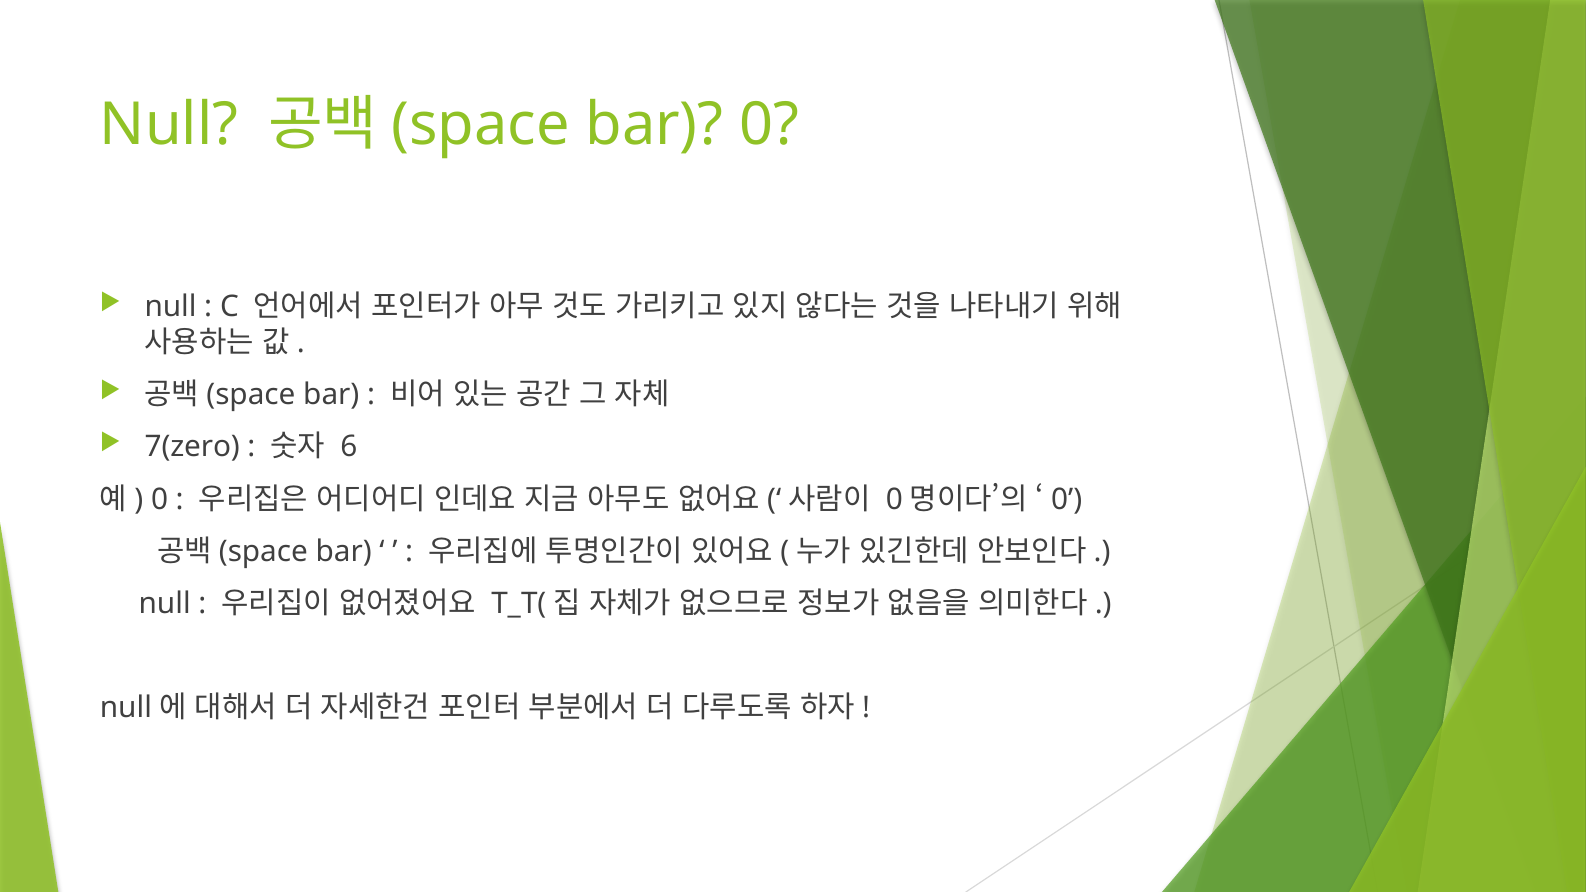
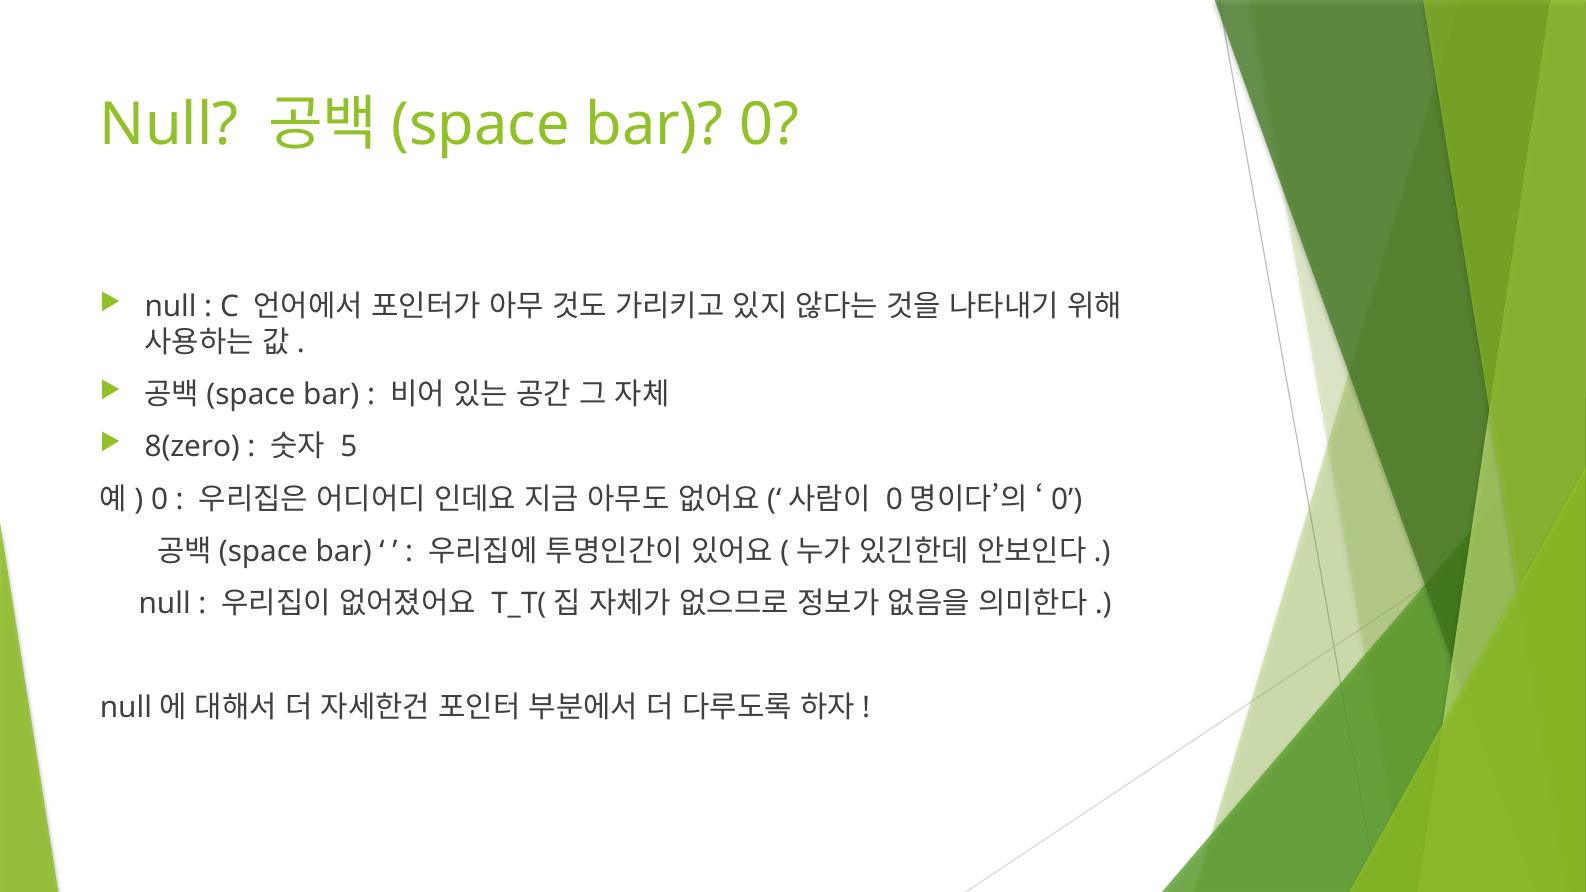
7(zero: 7(zero -> 8(zero
6: 6 -> 5
